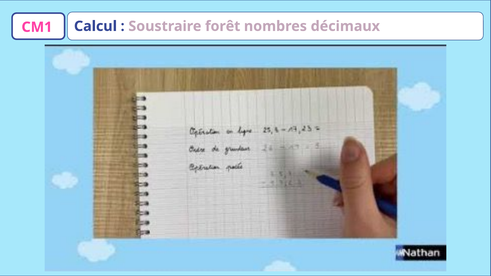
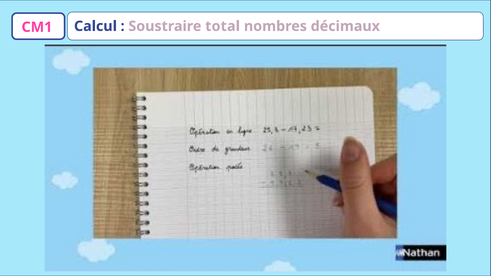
forêt: forêt -> total
